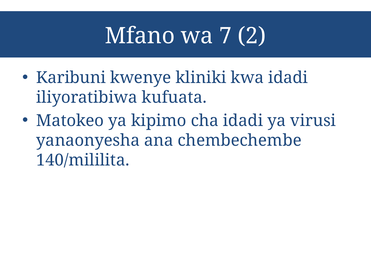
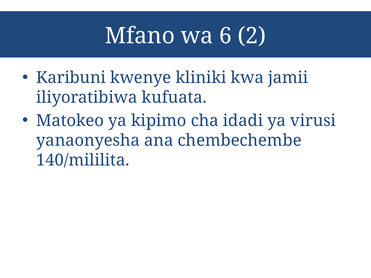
7: 7 -> 6
kwa idadi: idadi -> jamii
